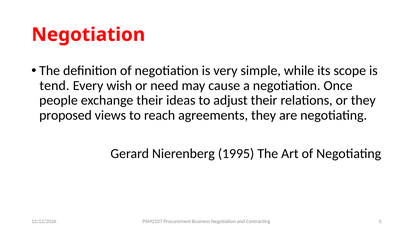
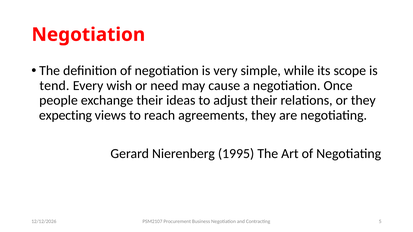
proposed: proposed -> expecting
